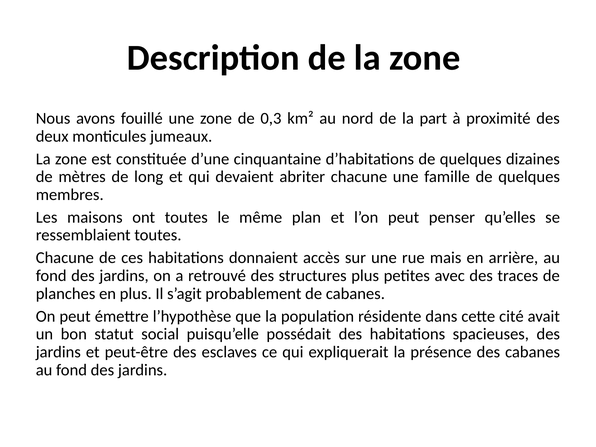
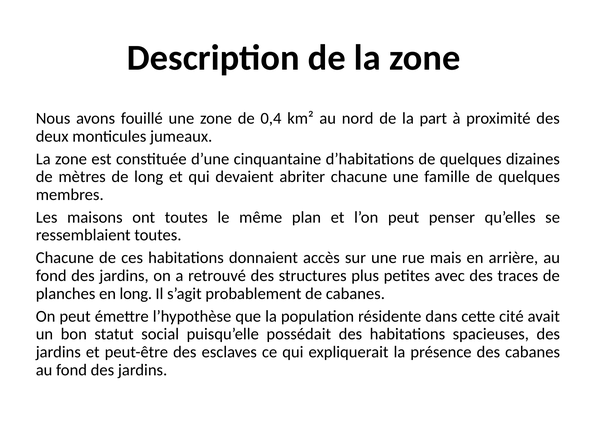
0,3: 0,3 -> 0,4
en plus: plus -> long
